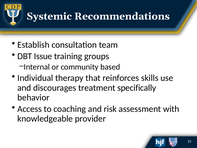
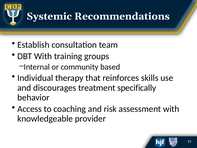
DBT Issue: Issue -> With
